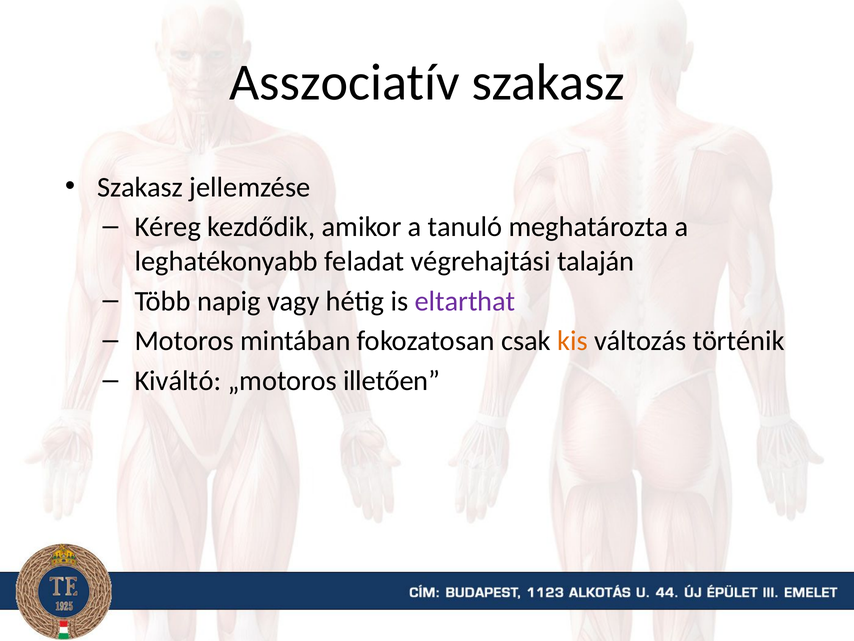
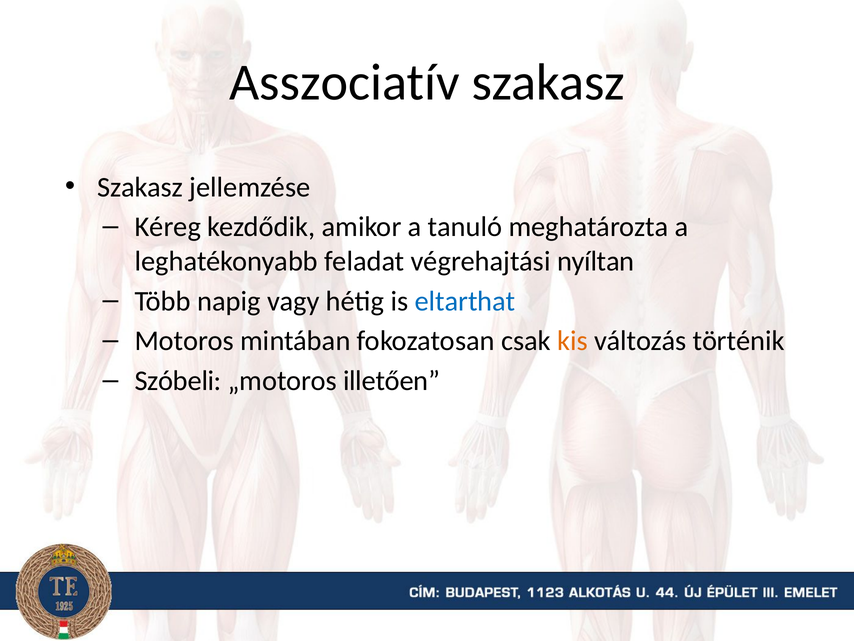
talaján: talaján -> nyíltan
eltarthat colour: purple -> blue
Kiváltó: Kiváltó -> Szóbeli
